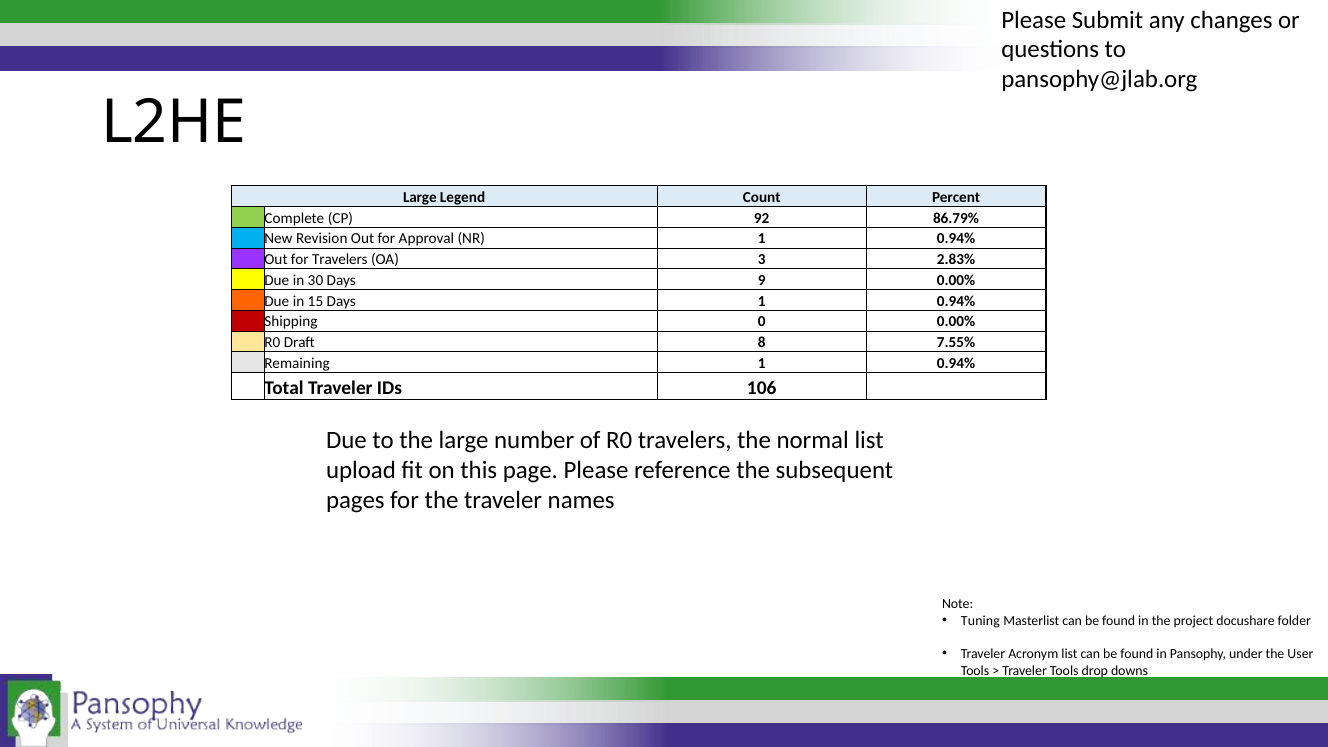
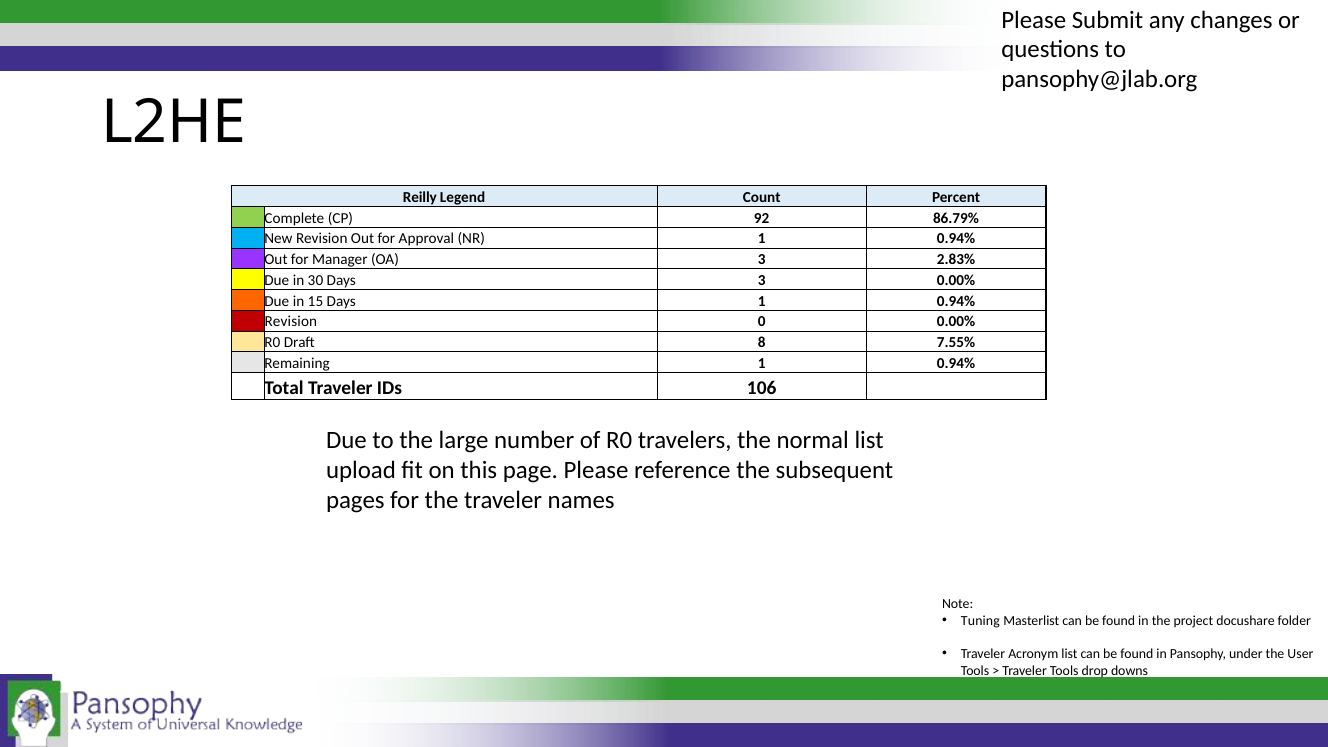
Large at (420, 197): Large -> Reilly
for Travelers: Travelers -> Manager
Days 9: 9 -> 3
OD Shipping: Shipping -> Revision
